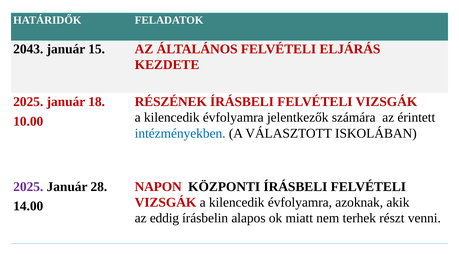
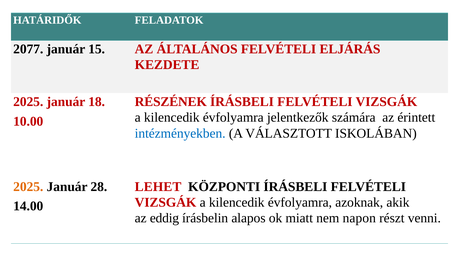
2043: 2043 -> 2077
2025 at (28, 187) colour: purple -> orange
NAPON: NAPON -> LEHET
terhek: terhek -> napon
